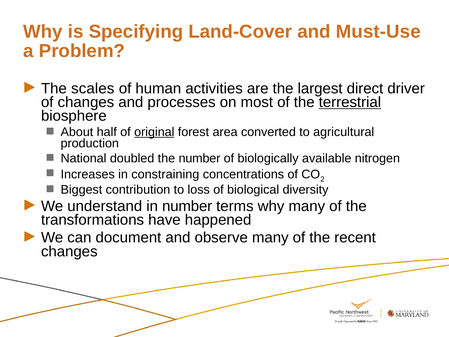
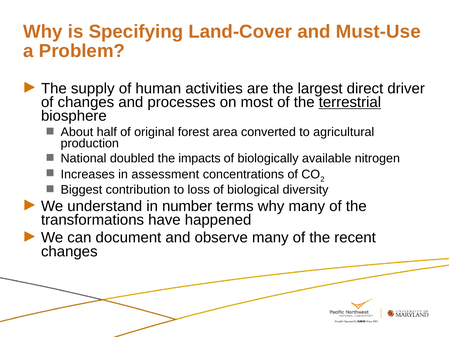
scales: scales -> supply
original underline: present -> none
the number: number -> impacts
constraining: constraining -> assessment
